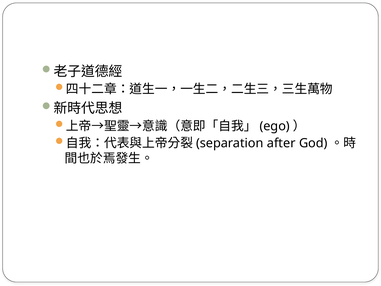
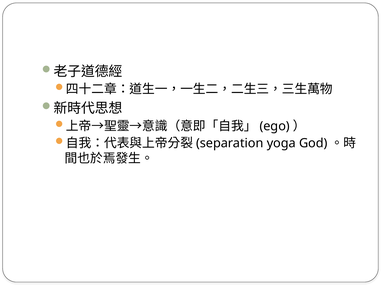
after: after -> yoga
